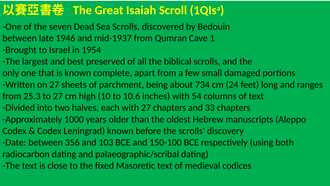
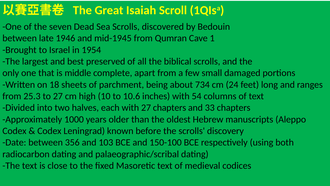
mid-1937: mid-1937 -> mid-1945
is known: known -> middle
on 27: 27 -> 18
